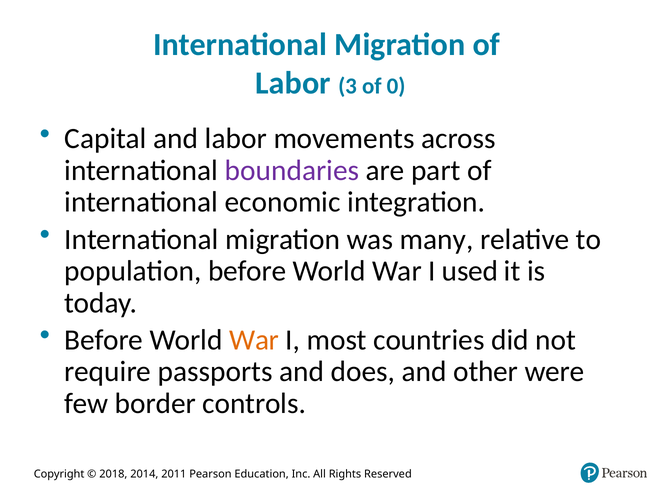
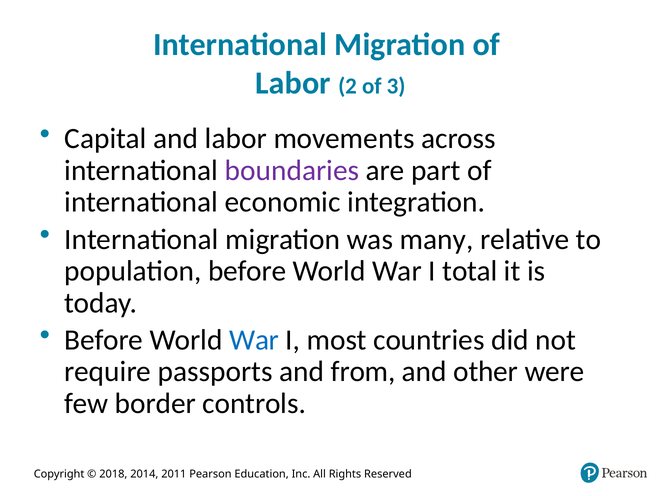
3: 3 -> 2
0: 0 -> 3
used: used -> total
War at (254, 340) colour: orange -> blue
does: does -> from
